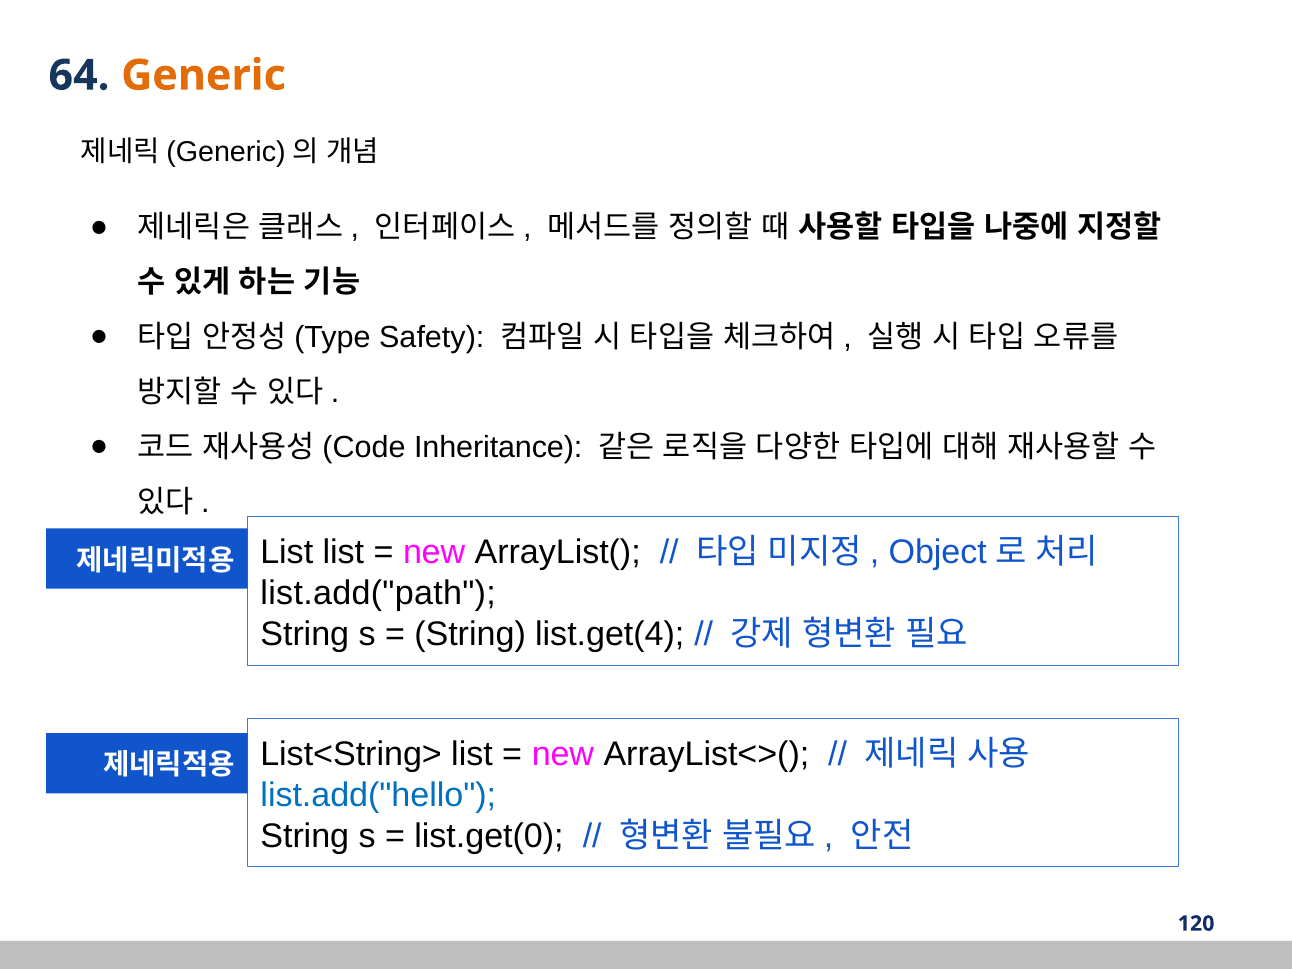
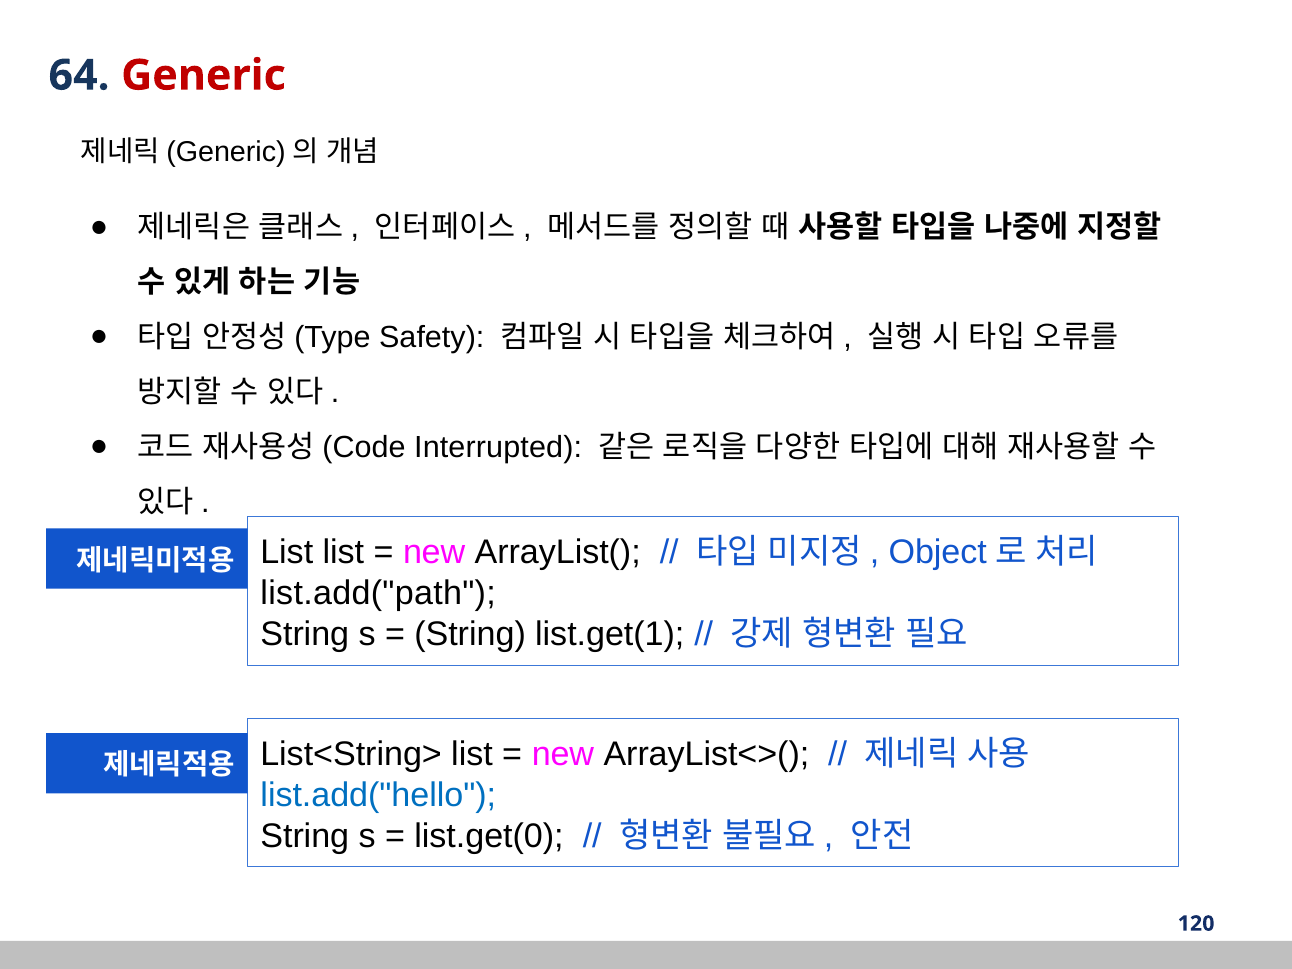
Generic colour: orange -> red
Inheritance: Inheritance -> Interrupted
list.get(4: list.get(4 -> list.get(1
